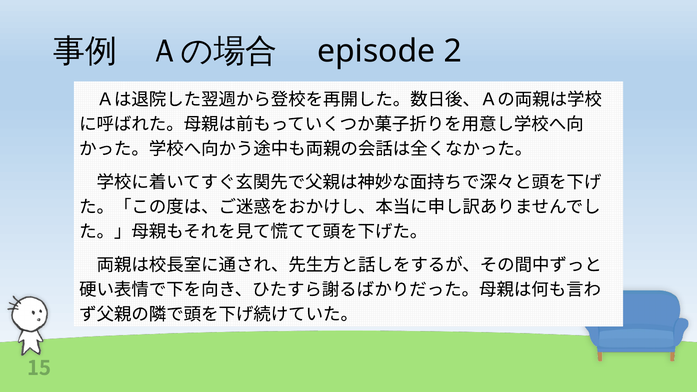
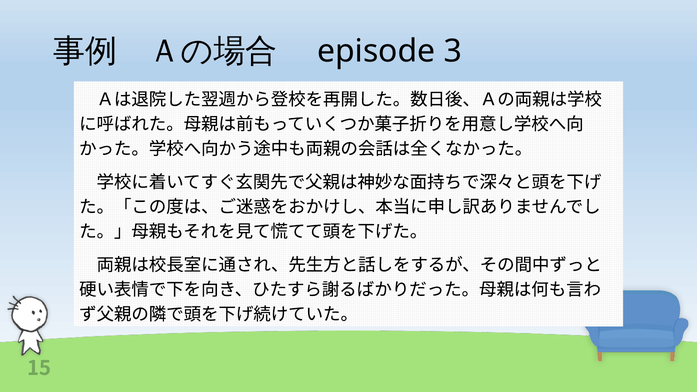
2: 2 -> 3
